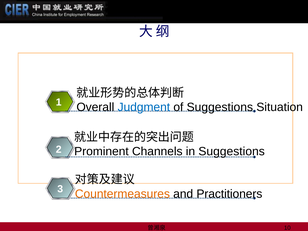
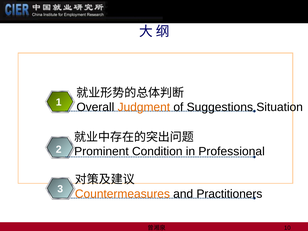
Judgment colour: blue -> orange
Channels: Channels -> Condition
in Suggestions: Suggestions -> Professional
